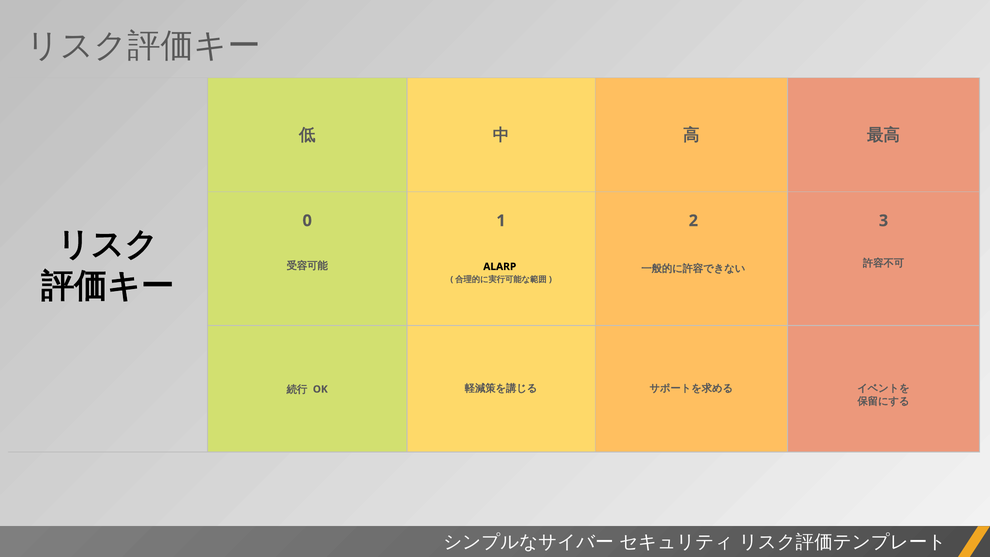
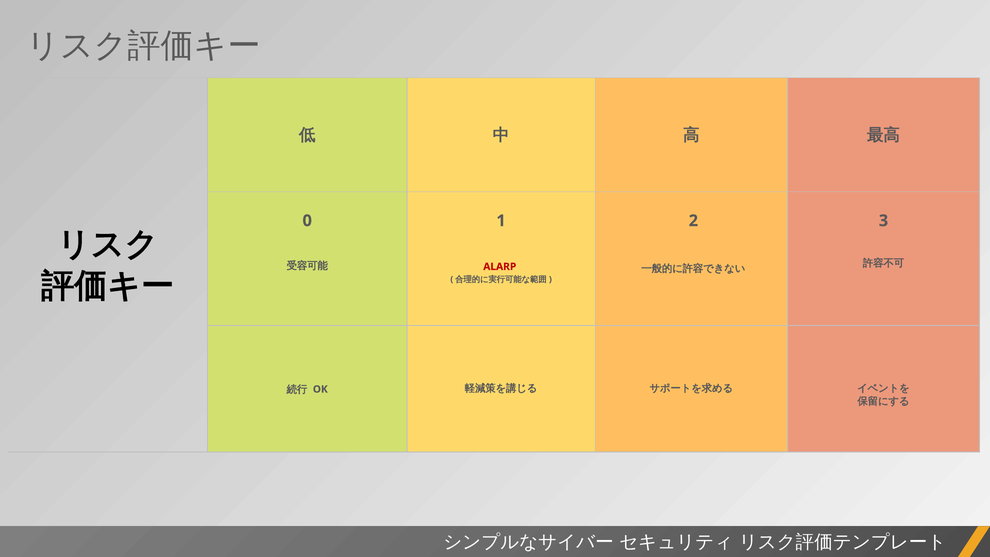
ALARP colour: black -> red
